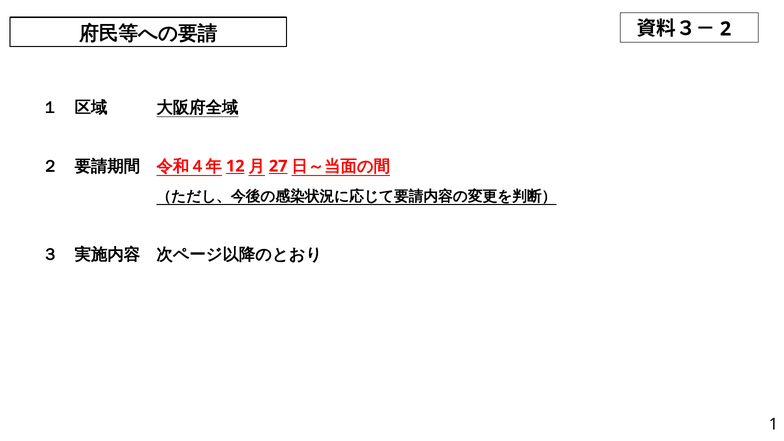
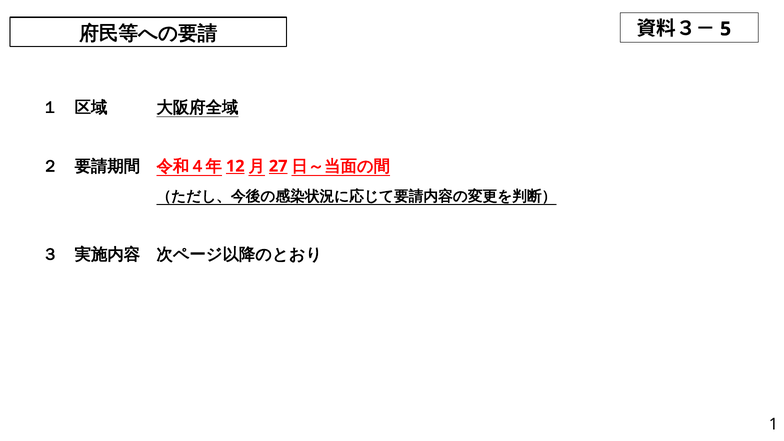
2: 2 -> 5
